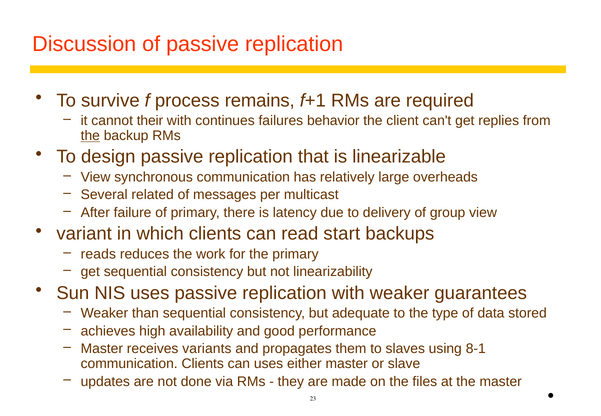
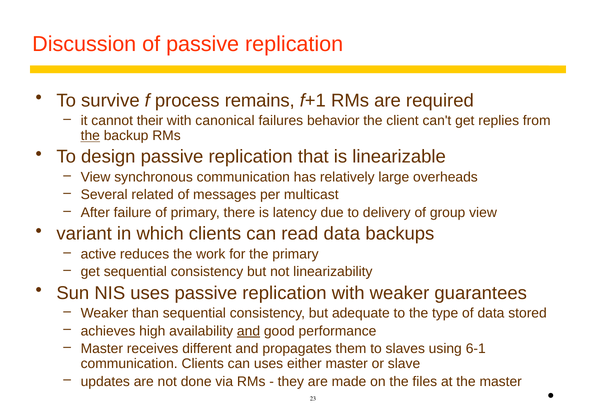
continues: continues -> canonical
read start: start -> data
reads: reads -> active
and at (249, 331) underline: none -> present
variants: variants -> different
8-1: 8-1 -> 6-1
